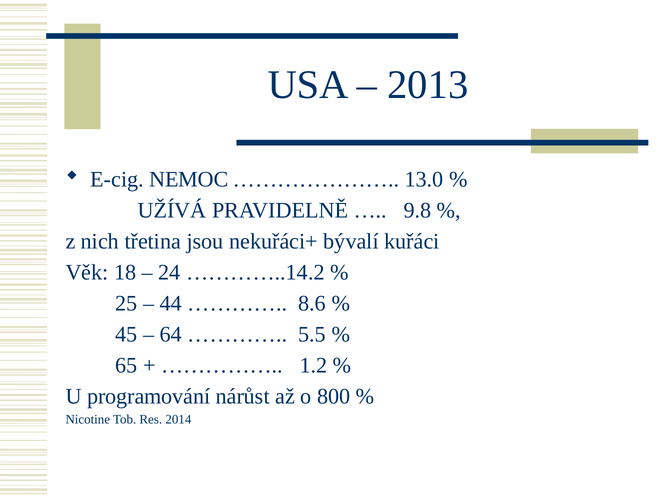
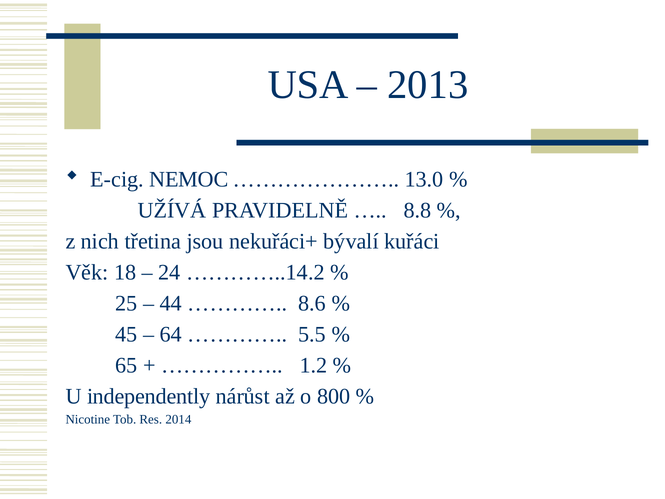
9.8: 9.8 -> 8.8
programování: programování -> independently
